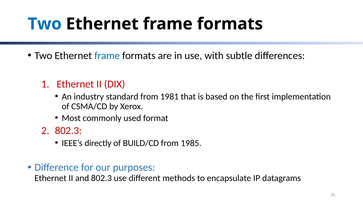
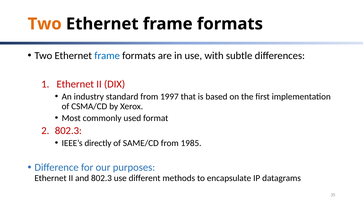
Two at (45, 24) colour: blue -> orange
1981: 1981 -> 1997
BUILD/CD: BUILD/CD -> SAME/CD
